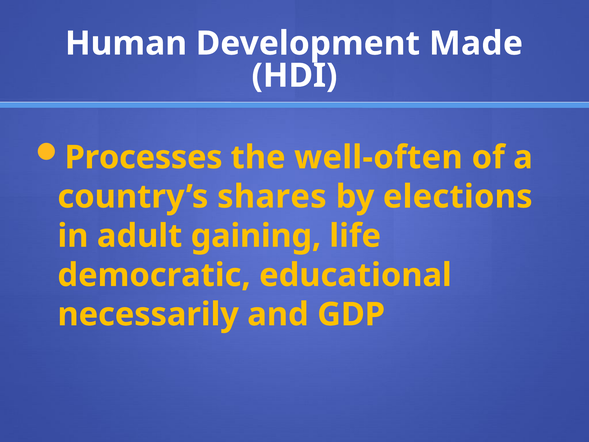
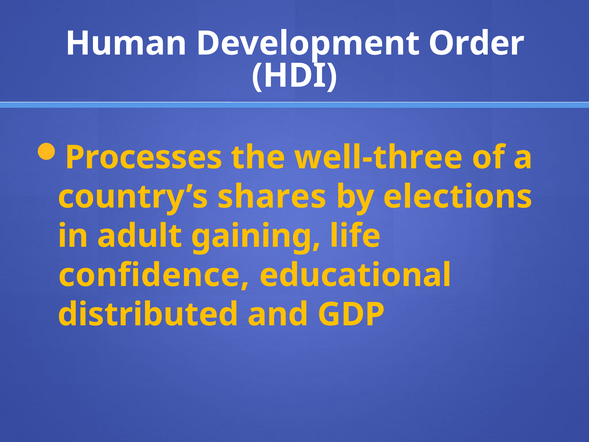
Made: Made -> Order
well-often: well-often -> well-three
democratic: democratic -> confidence
necessarily: necessarily -> distributed
